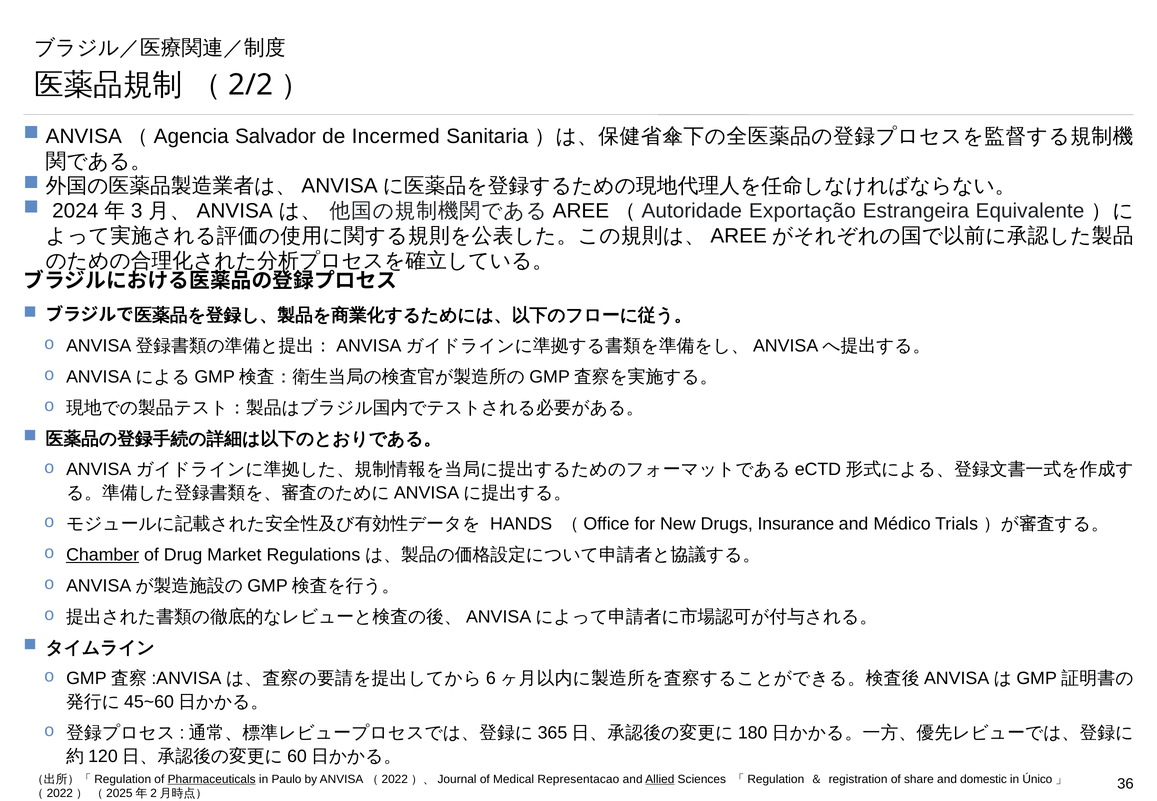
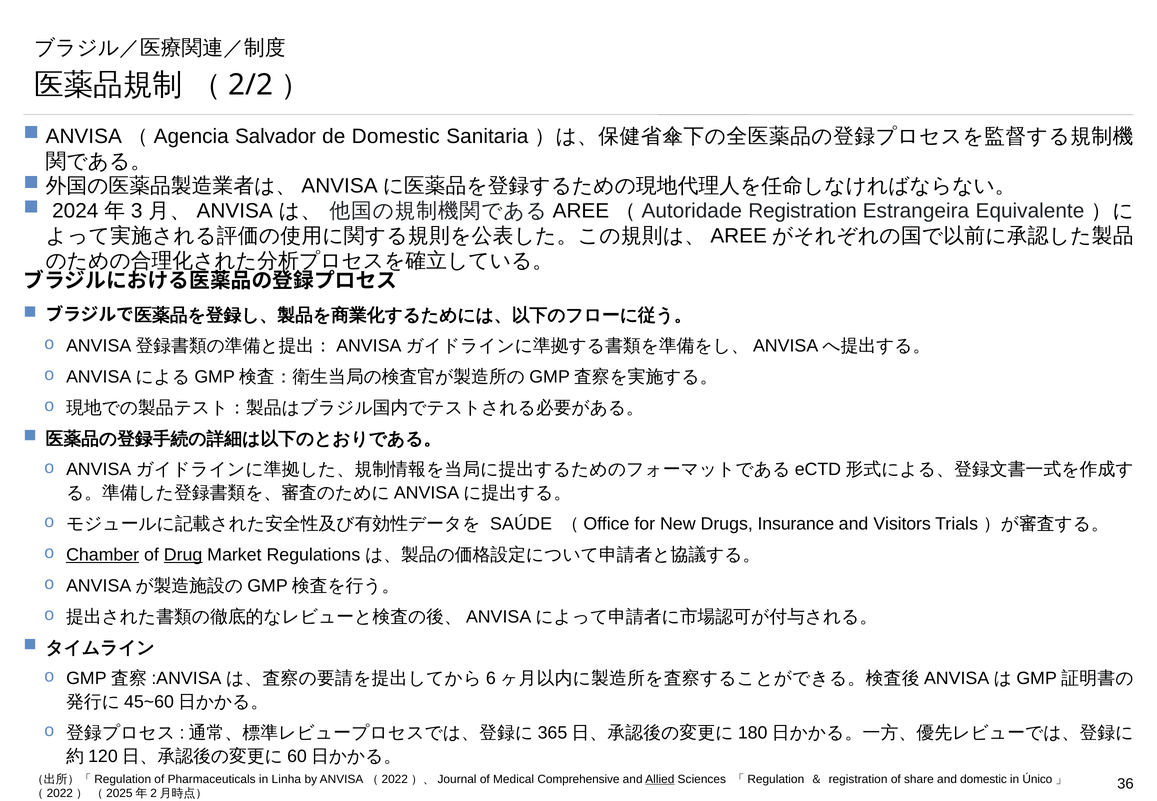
de Incermed: Incermed -> Domestic
Exportação at (802, 211): Exportação -> Registration
HANDS: HANDS -> SAÚDE
Médico: Médico -> Visitors
Drug underline: none -> present
Pharmaceuticals underline: present -> none
Paulo: Paulo -> Linha
Representacao: Representacao -> Comprehensive
